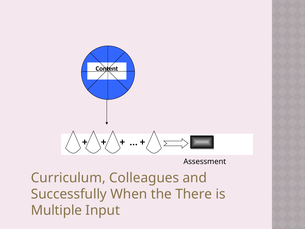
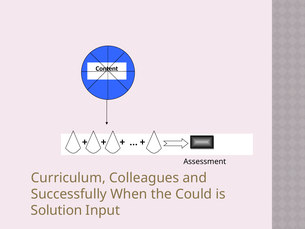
There: There -> Could
Multiple: Multiple -> Solution
